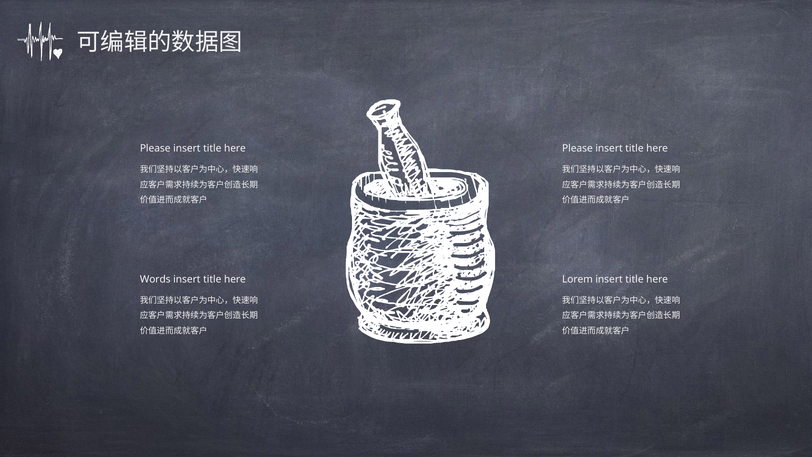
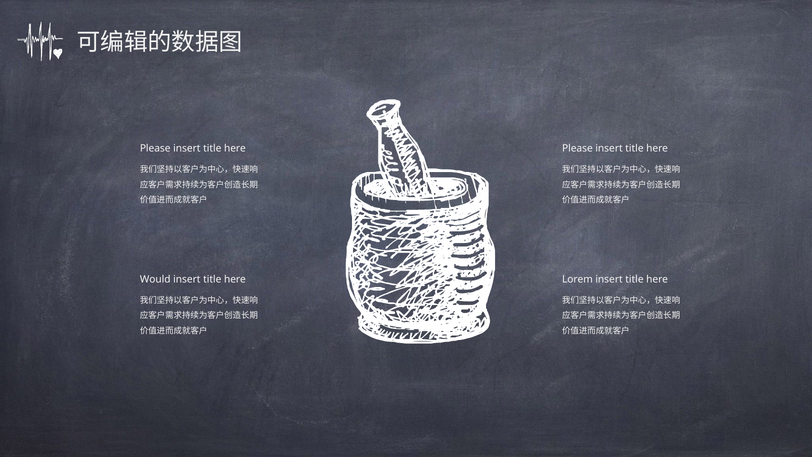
Words: Words -> Would
